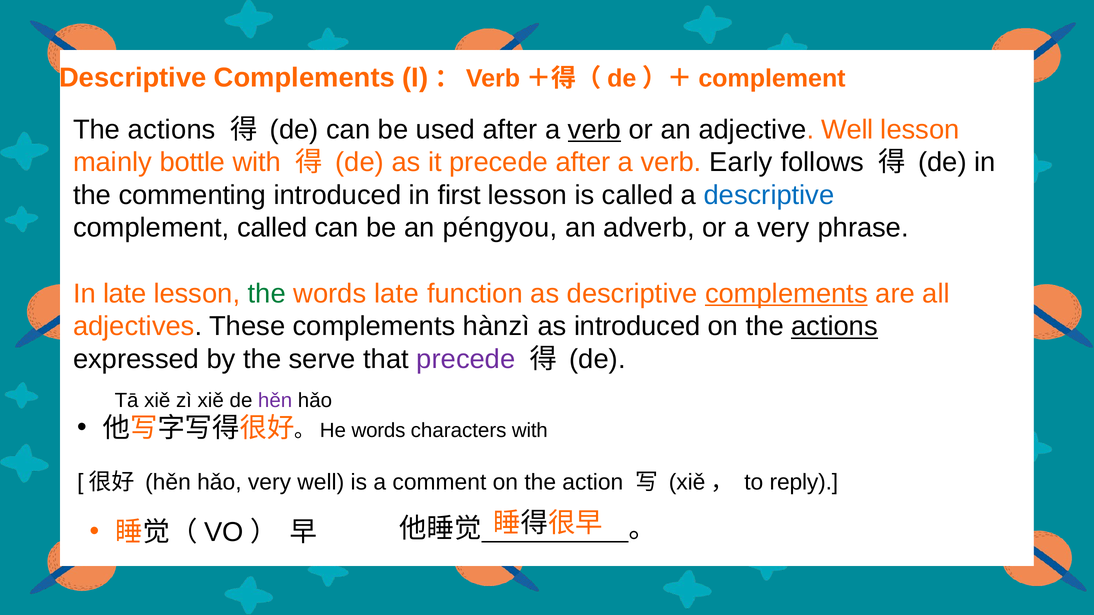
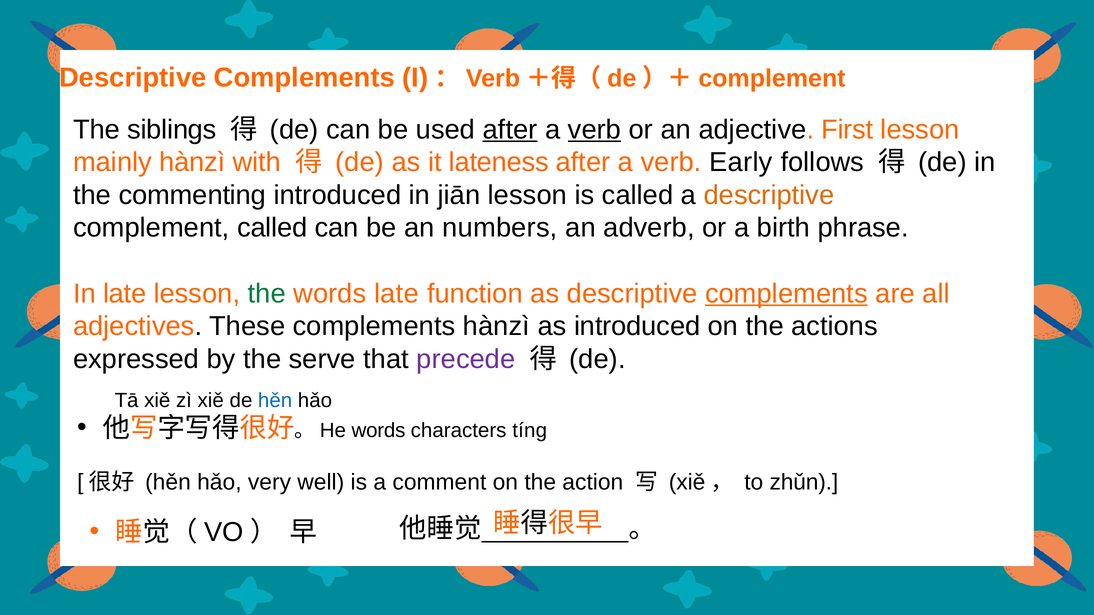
actions at (172, 130): actions -> siblings
after at (510, 130) underline: none -> present
adjective Well: Well -> First
mainly bottle: bottle -> hànzì
it precede: precede -> lateness
first: first -> jiān
descriptive at (769, 195) colour: blue -> orange
péngyou: péngyou -> numbers
a very: very -> birth
actions at (835, 327) underline: present -> none
hěn at (275, 401) colour: purple -> blue
characters with: with -> tíng
reply: reply -> zhǔn
